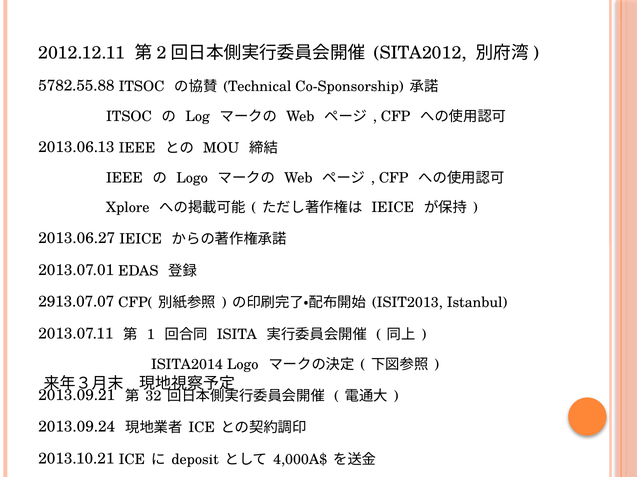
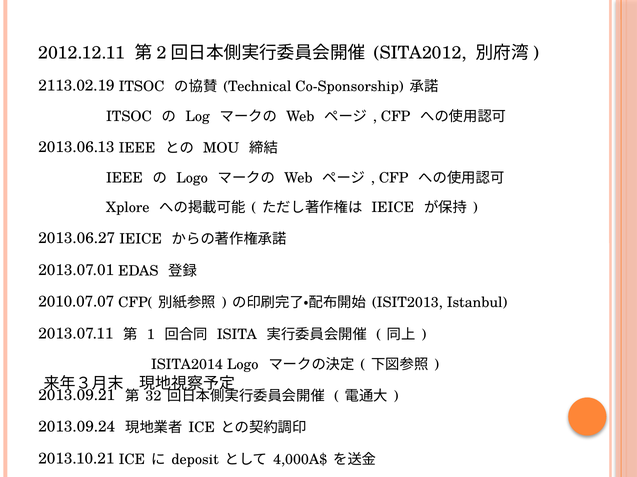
5782.55.88: 5782.55.88 -> 2113.02.19
2913.07.07: 2913.07.07 -> 2010.07.07
